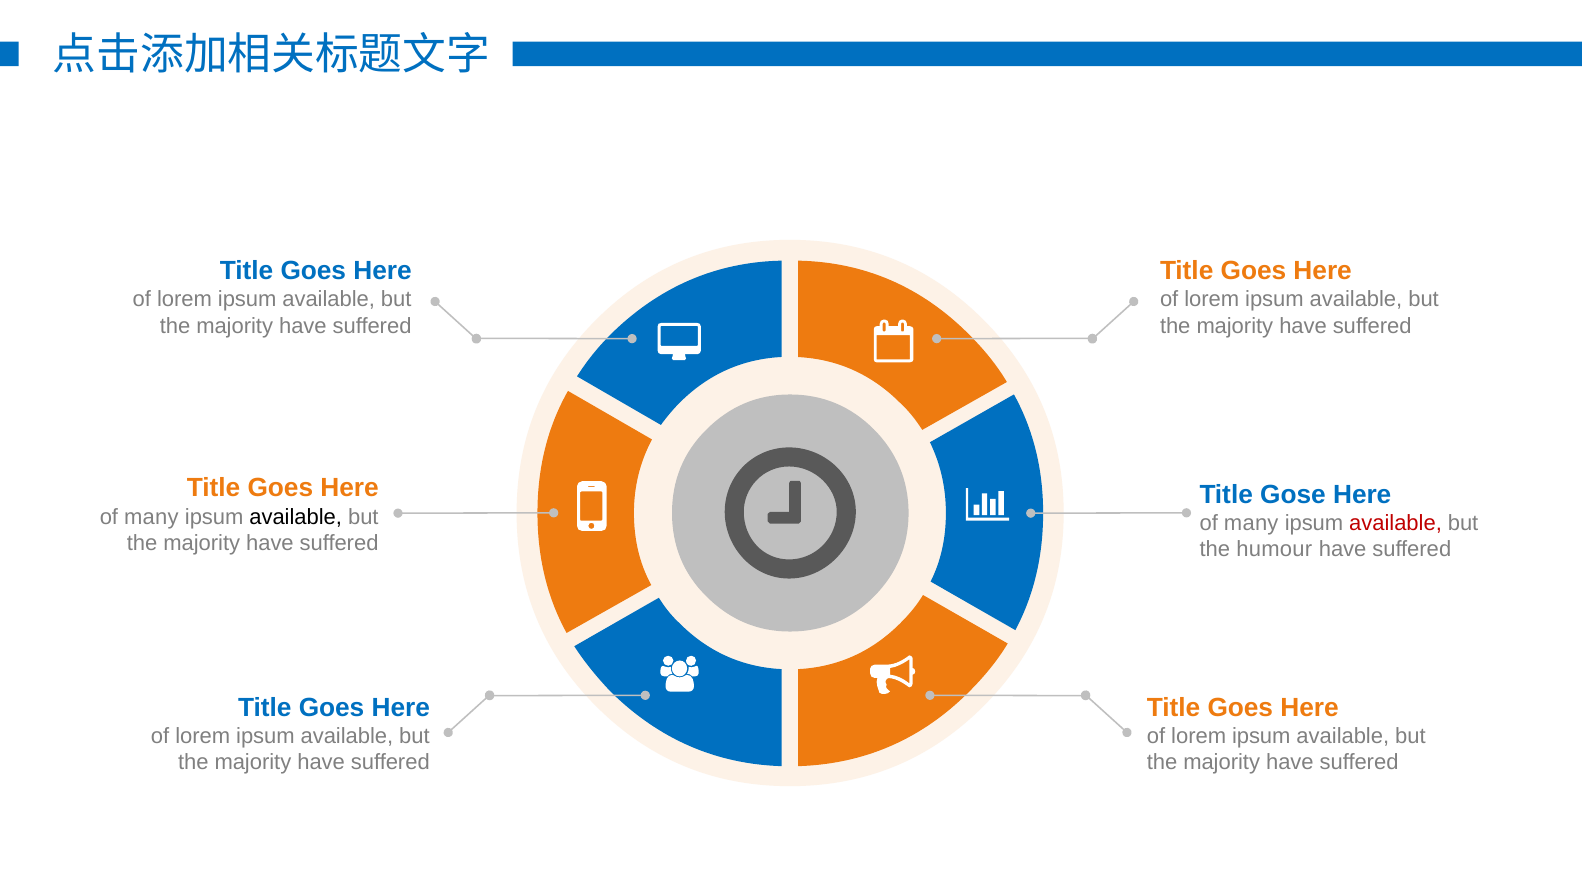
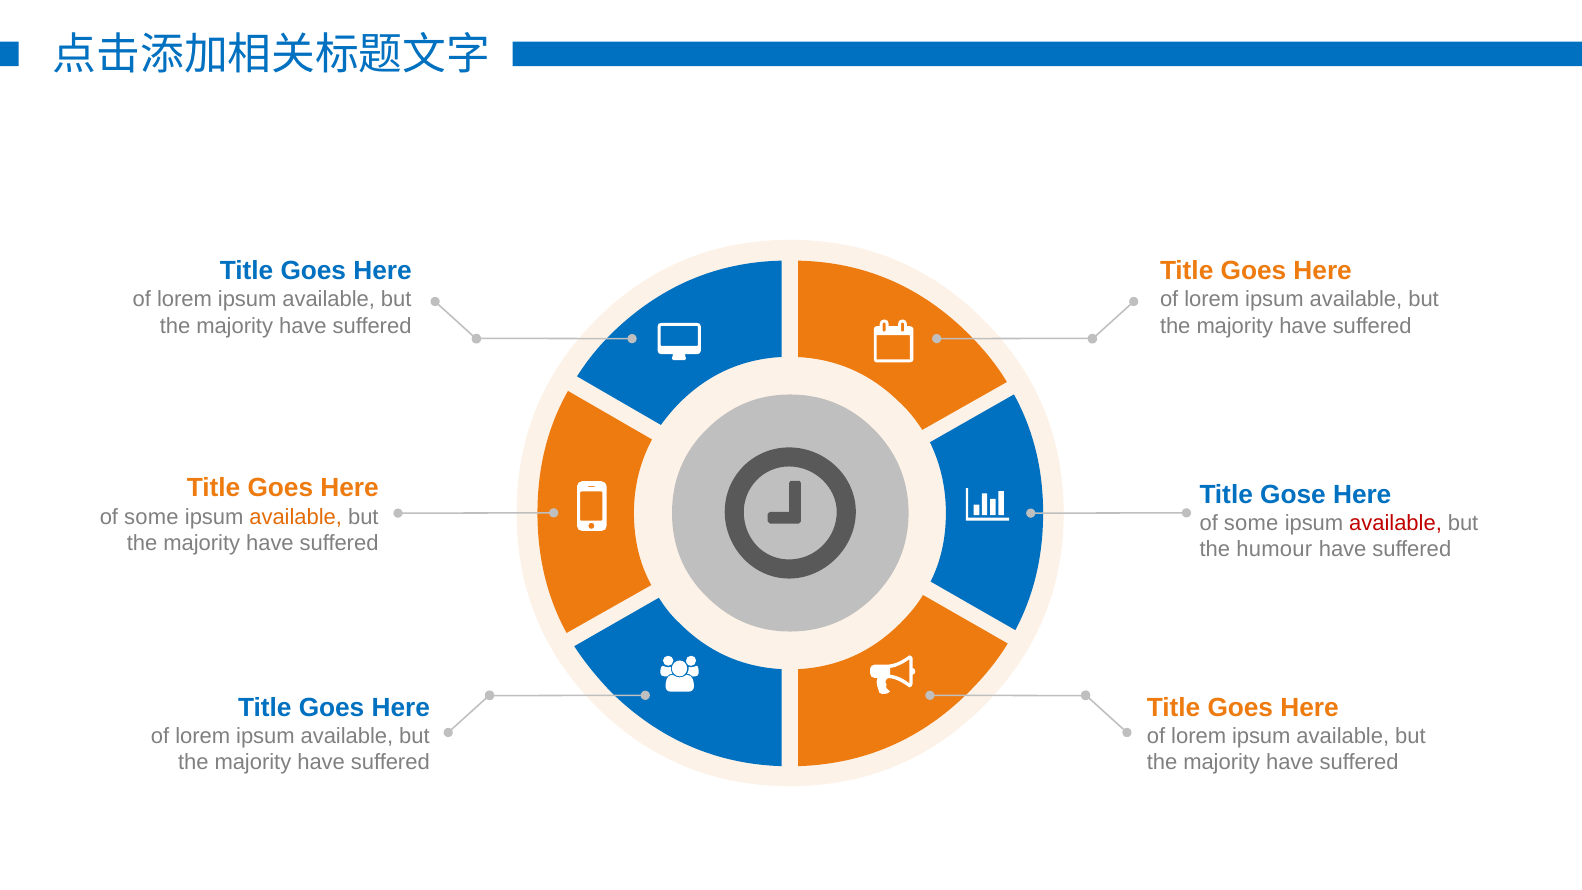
many at (151, 517): many -> some
available at (296, 517) colour: black -> orange
many at (1251, 523): many -> some
